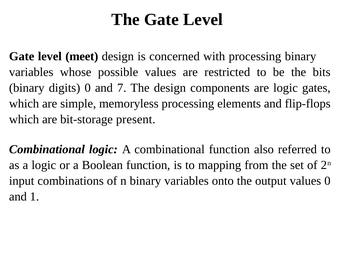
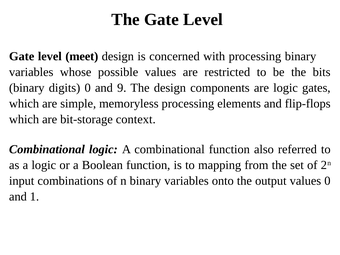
7: 7 -> 9
present: present -> context
